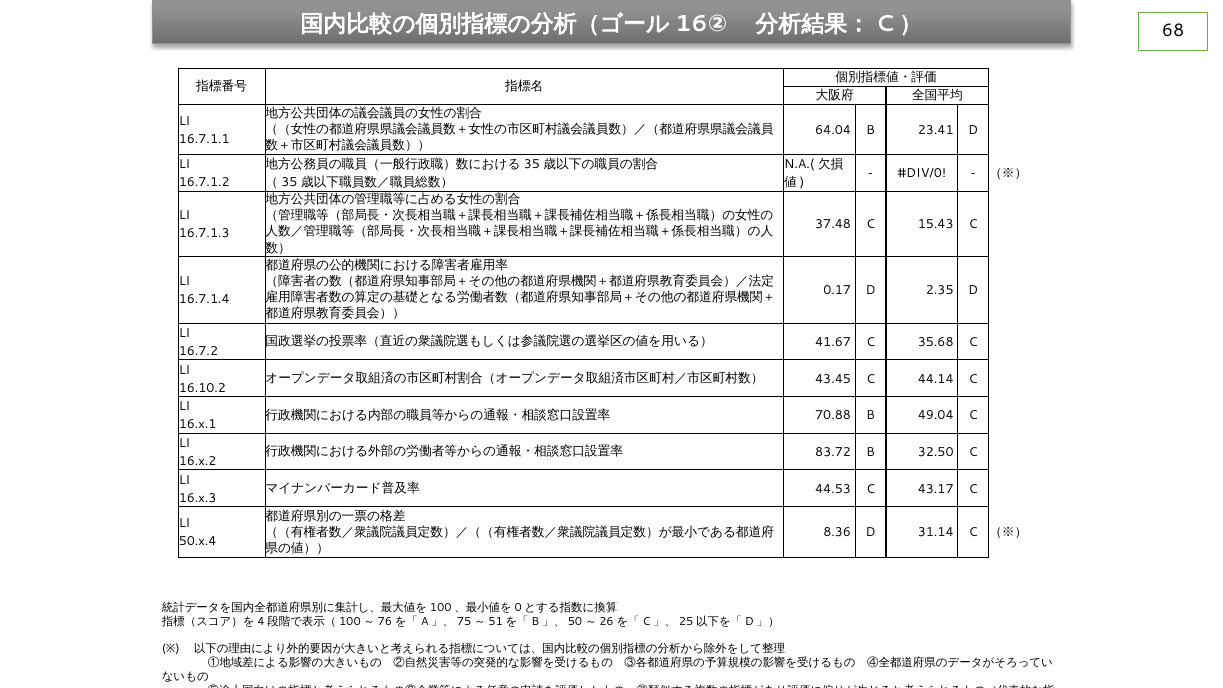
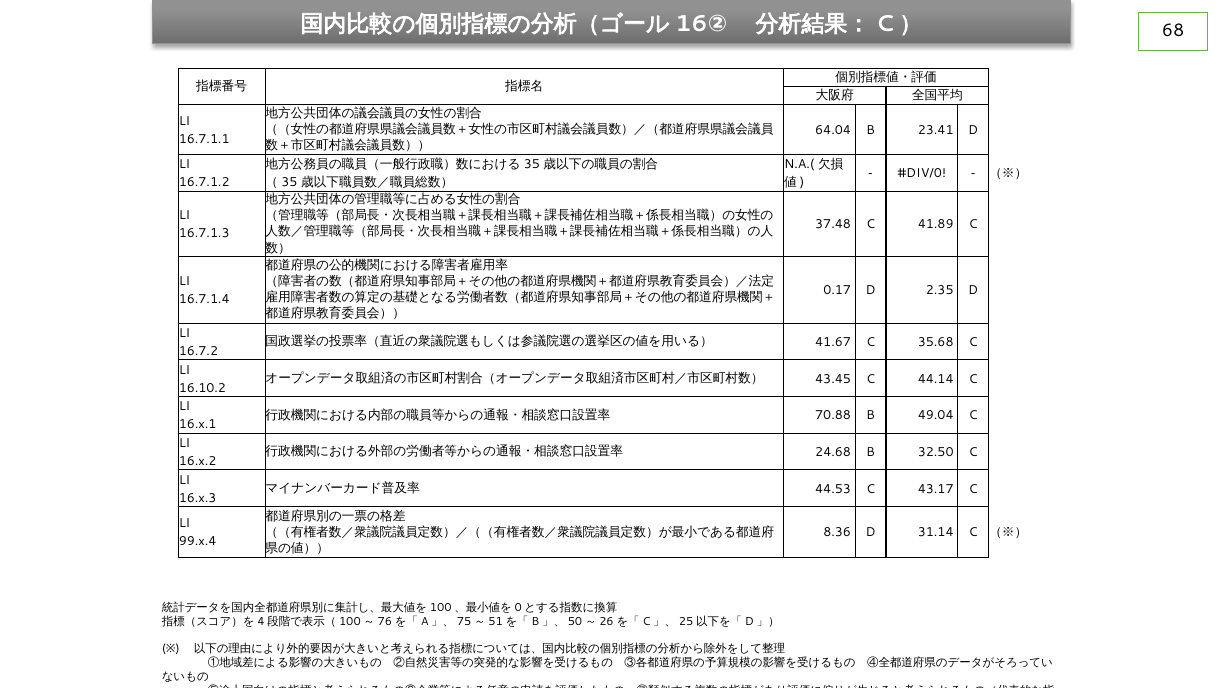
15.43: 15.43 -> 41.89
83.72: 83.72 -> 24.68
50.x.4: 50.x.4 -> 99.x.4
